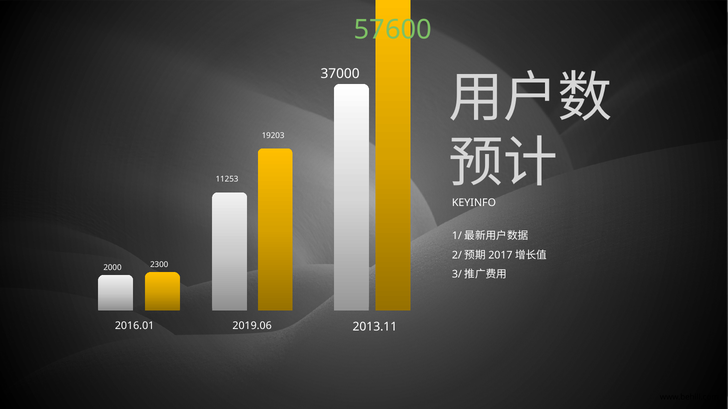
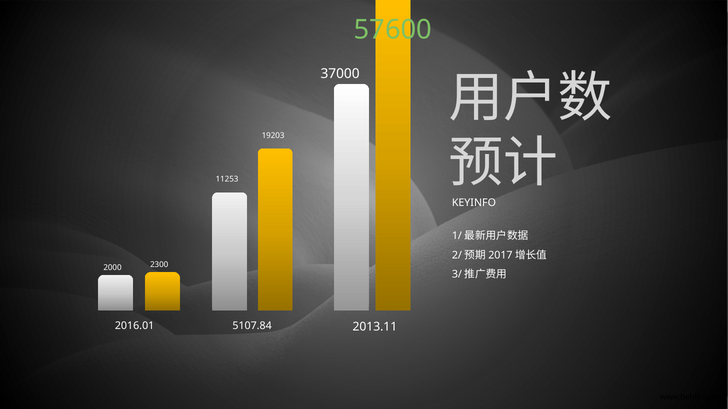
2019.06: 2019.06 -> 5107.84
